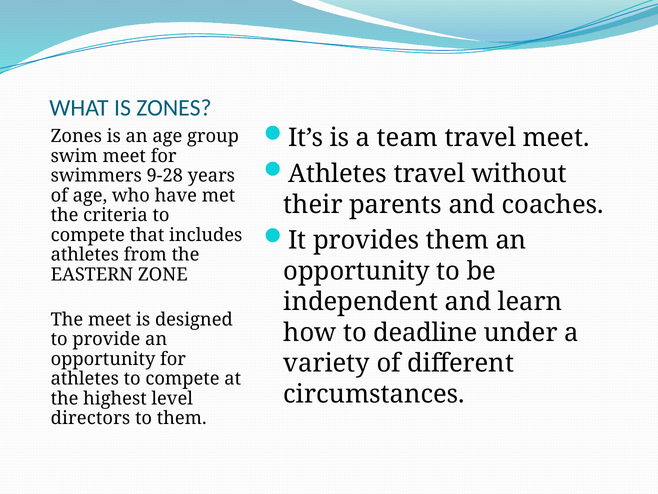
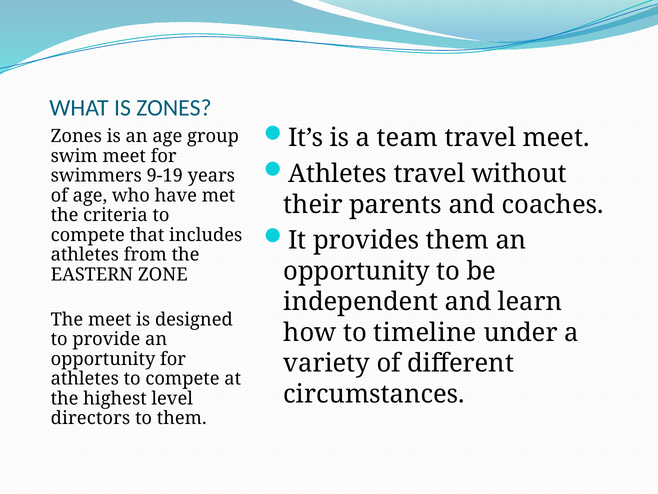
9-28: 9-28 -> 9-19
deadline: deadline -> timeline
